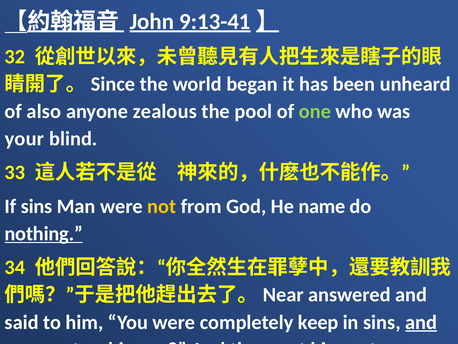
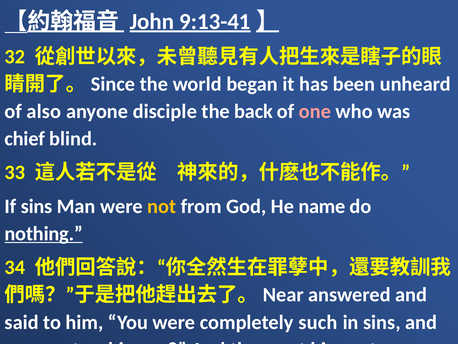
zealous: zealous -> disciple
pool: pool -> back
one colour: light green -> pink
your: your -> chief
keep: keep -> such
and at (421, 322) underline: present -> none
